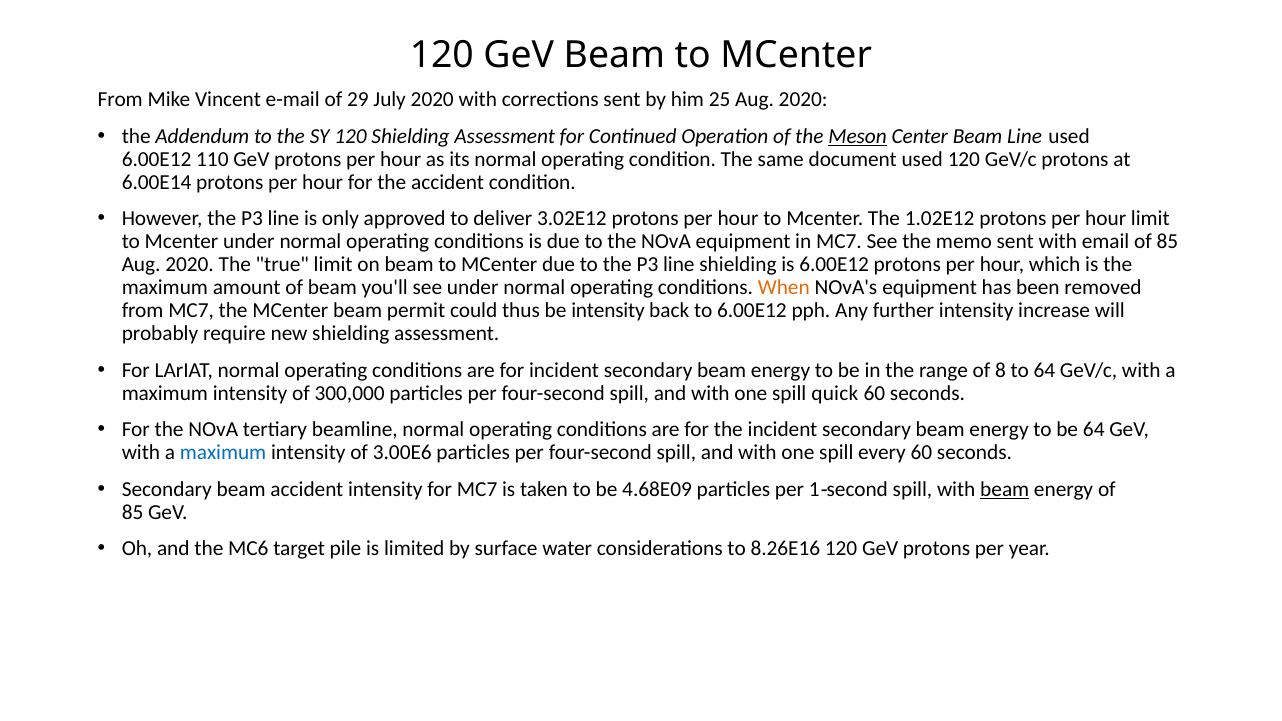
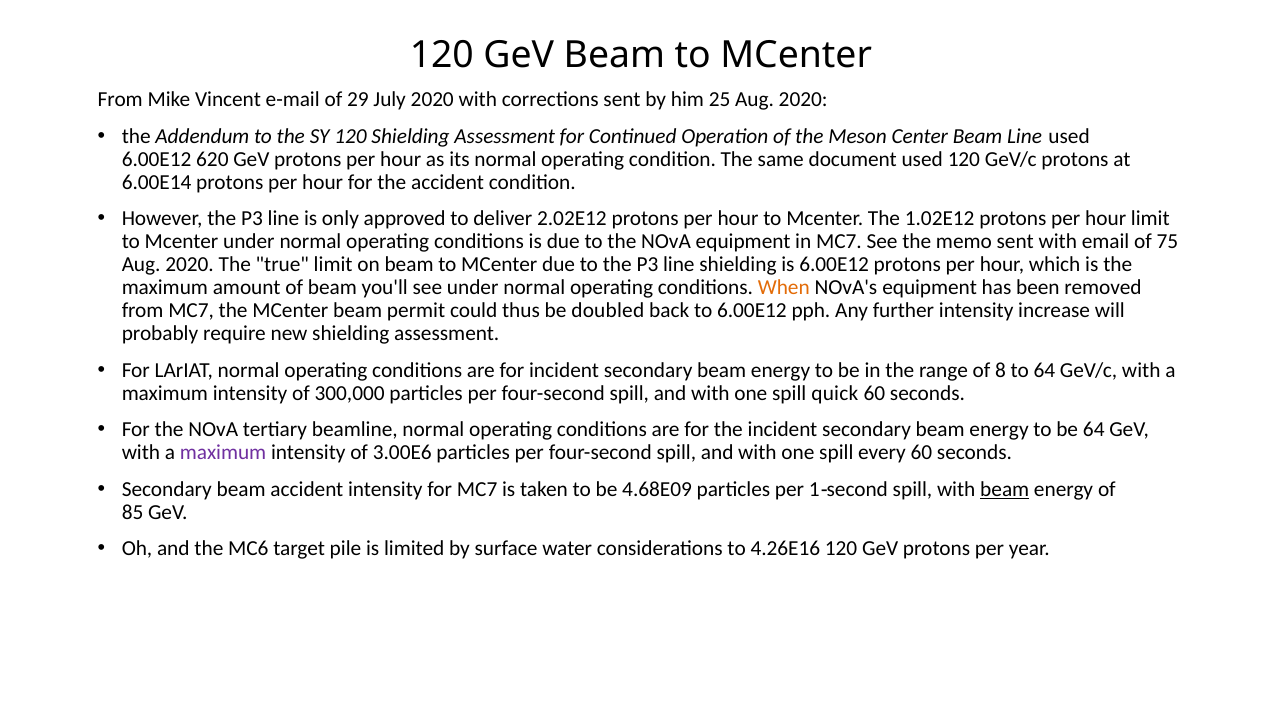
Meson underline: present -> none
110: 110 -> 620
3.02E12: 3.02E12 -> 2.02E12
of 85: 85 -> 75
be intensity: intensity -> doubled
maximum at (223, 453) colour: blue -> purple
8.26E16: 8.26E16 -> 4.26E16
